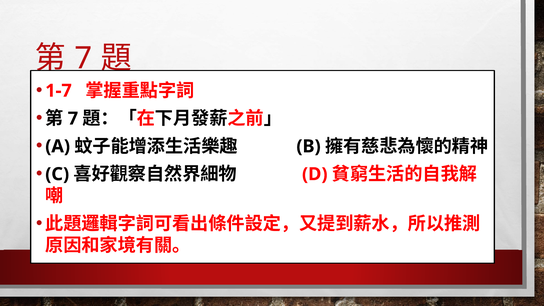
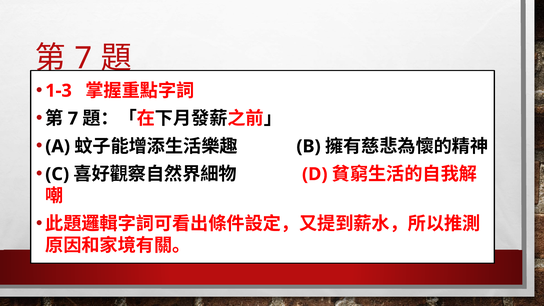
1-7: 1-7 -> 1-3
